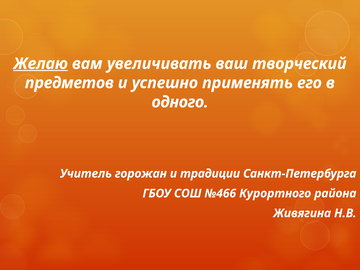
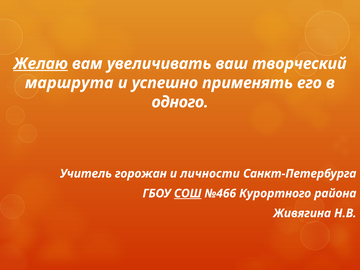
предметов: предметов -> маршрута
традиции: традиции -> личности
СОШ underline: none -> present
